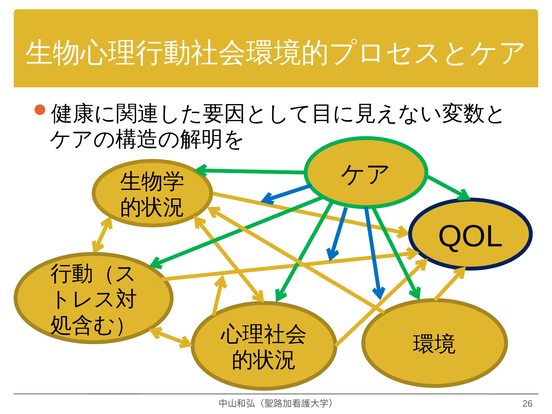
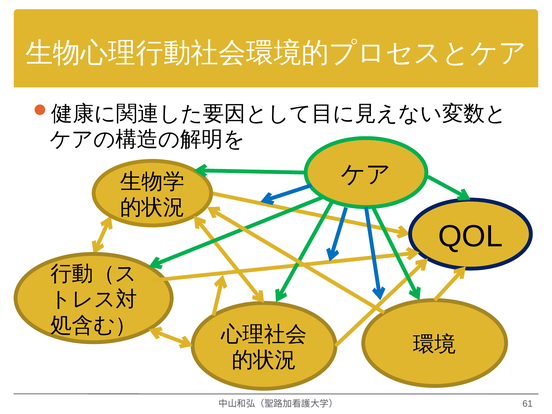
26: 26 -> 61
